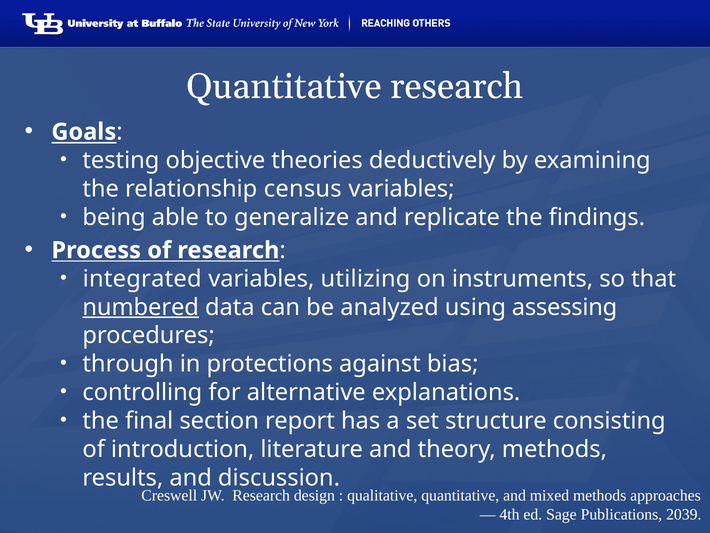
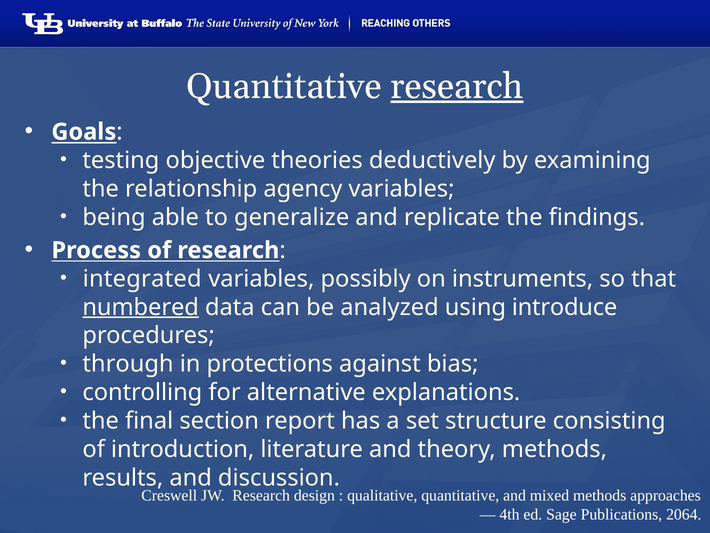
research at (457, 86) underline: none -> present
census: census -> agency
utilizing: utilizing -> possibly
assessing: assessing -> introduce
2039: 2039 -> 2064
